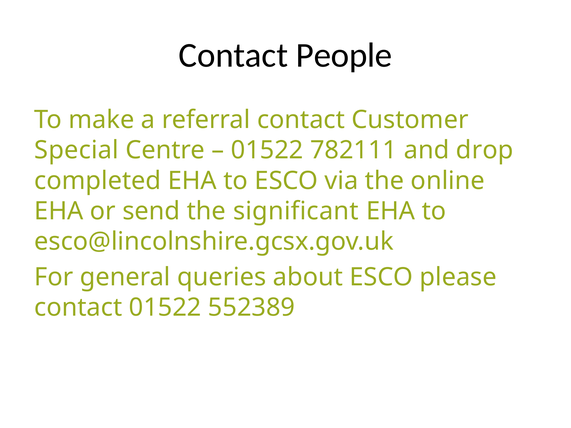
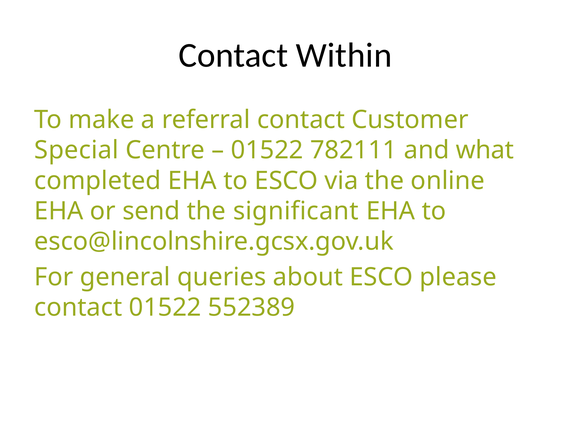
People: People -> Within
drop: drop -> what
